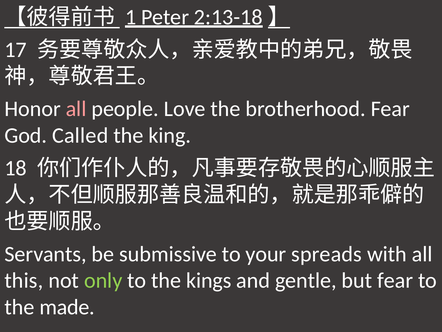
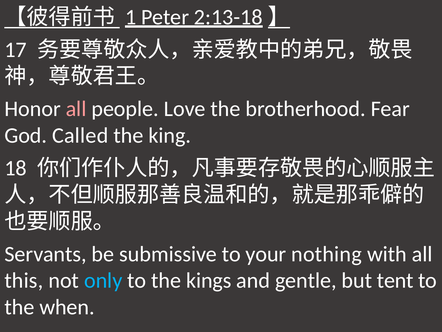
spreads: spreads -> nothing
only colour: light green -> light blue
but fear: fear -> tent
made: made -> when
